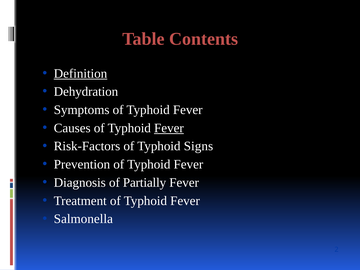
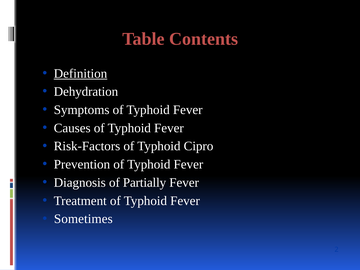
Fever at (169, 128) underline: present -> none
Signs: Signs -> Cipro
Salmonella: Salmonella -> Sometimes
